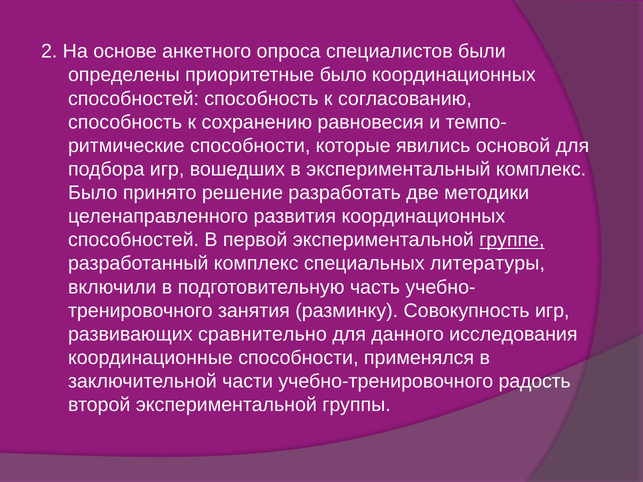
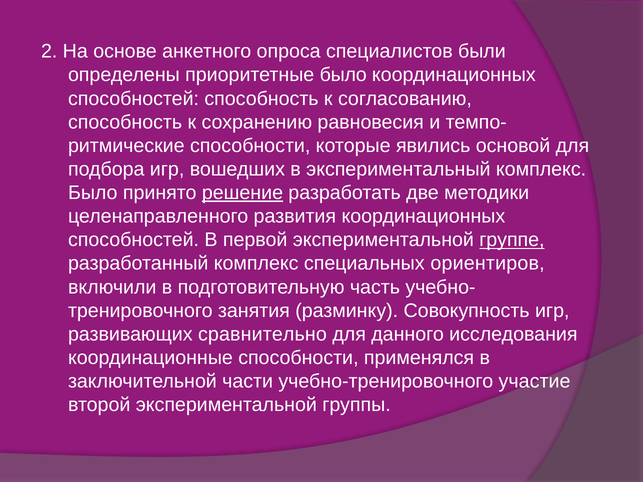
решение underline: none -> present
литературы: литературы -> ориентиров
радость: радость -> участие
